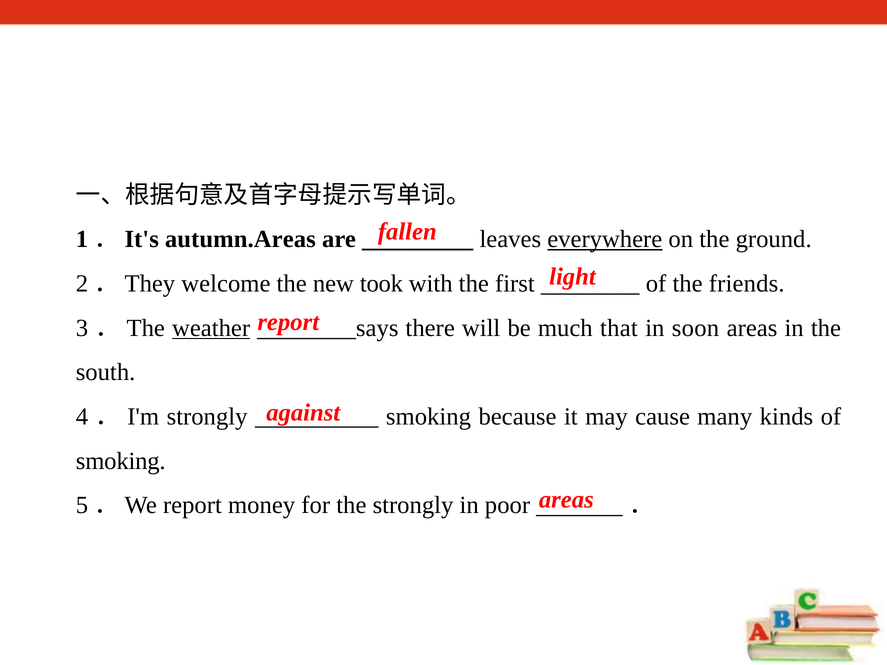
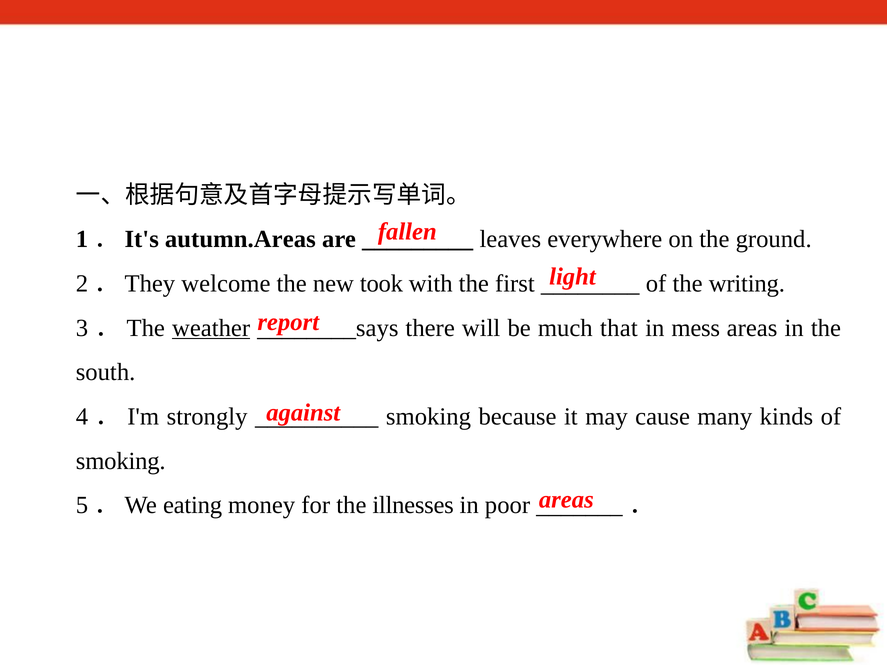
everywhere underline: present -> none
friends: friends -> writing
soon: soon -> mess
5．We report: report -> eating
the strongly: strongly -> illnesses
